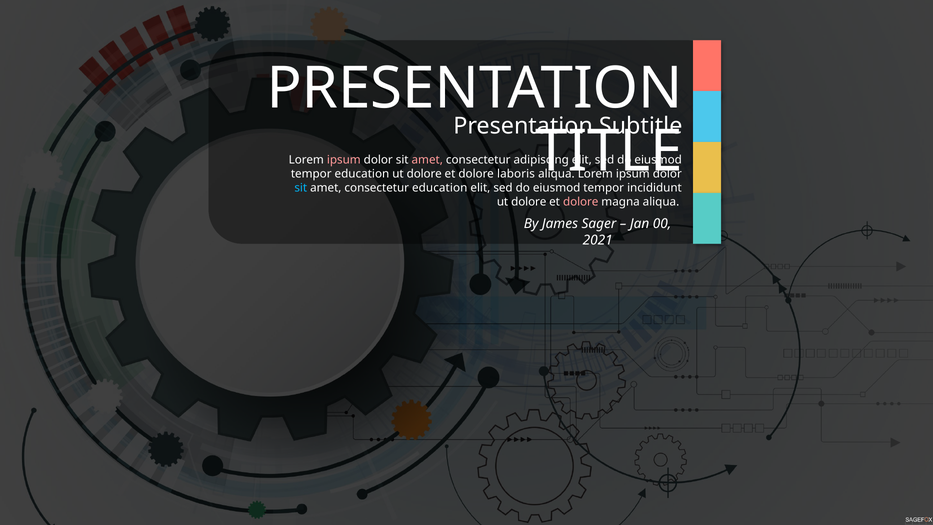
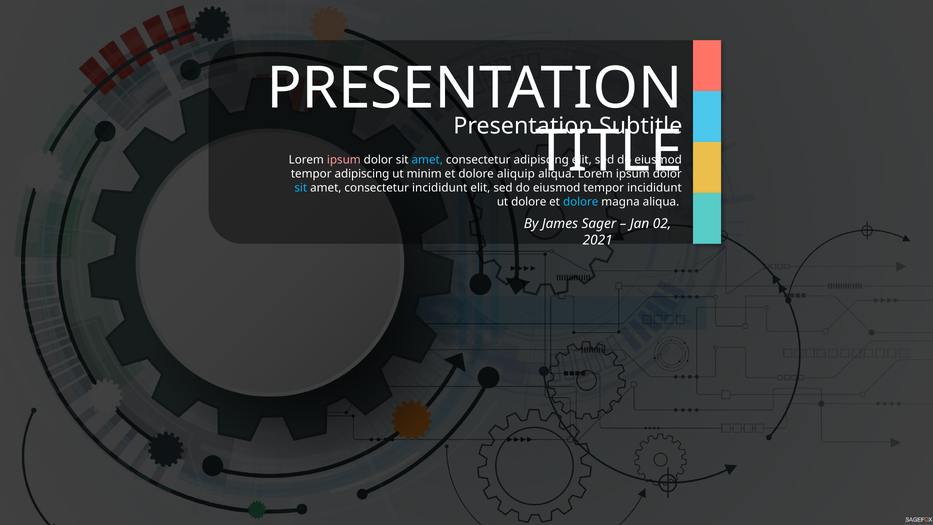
amet at (427, 160) colour: pink -> light blue
tempor education: education -> adipiscing
dolore at (424, 174): dolore -> minim
laboris: laboris -> aliquip
consectetur education: education -> incididunt
dolore at (581, 202) colour: pink -> light blue
00: 00 -> 02
